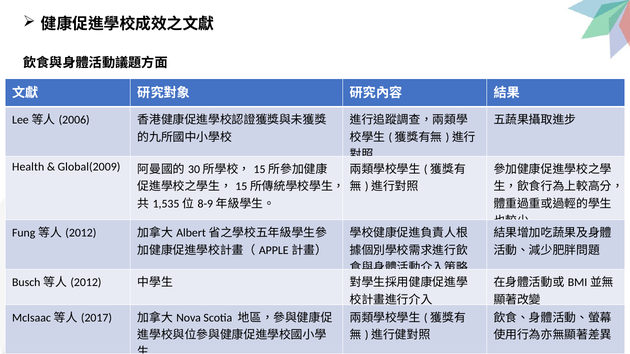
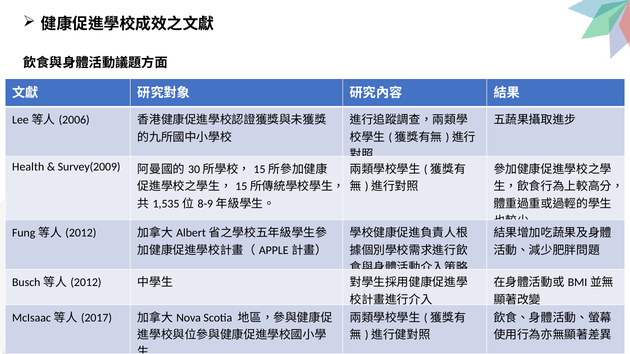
Global(2009: Global(2009 -> Survey(2009
